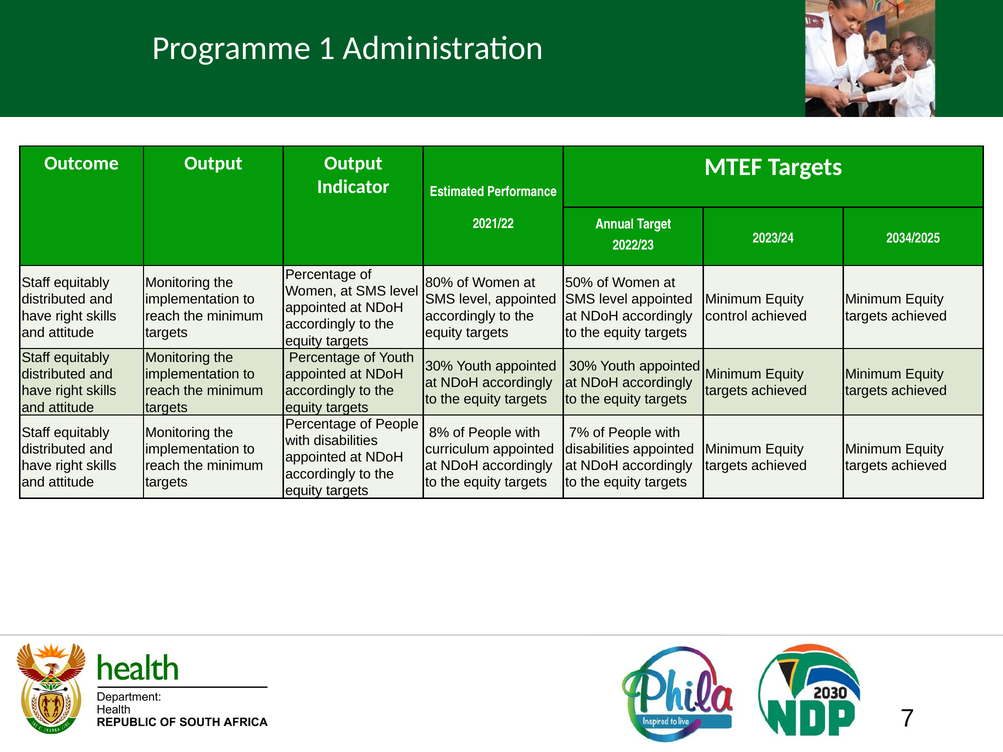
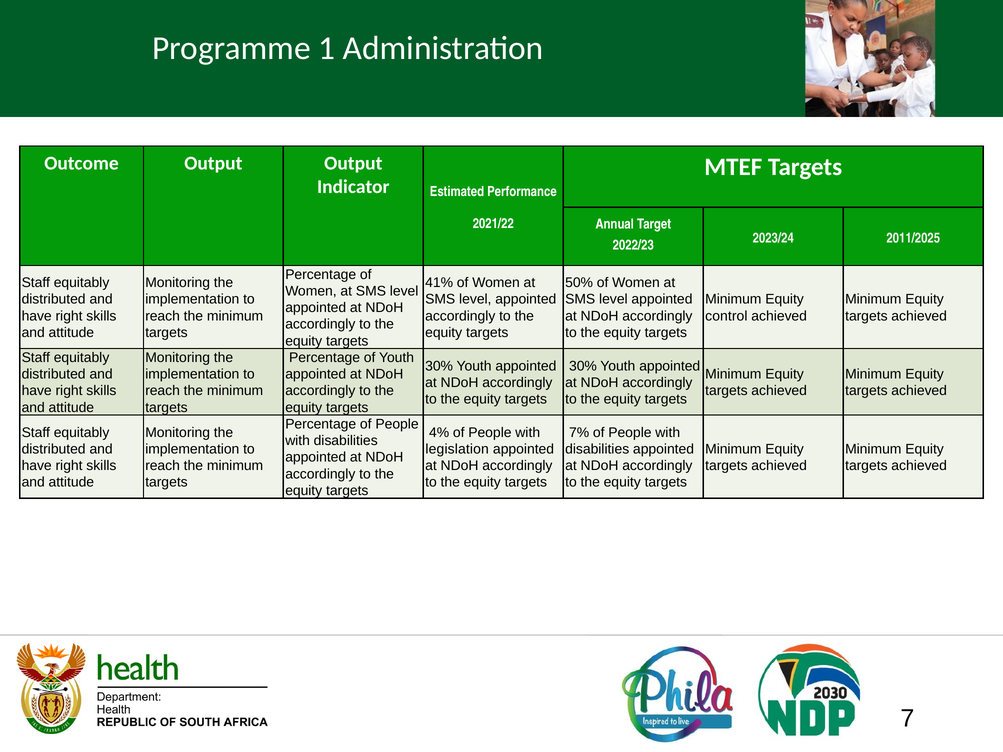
2034/2025: 2034/2025 -> 2011/2025
80%: 80% -> 41%
8%: 8% -> 4%
curriculum: curriculum -> legislation
